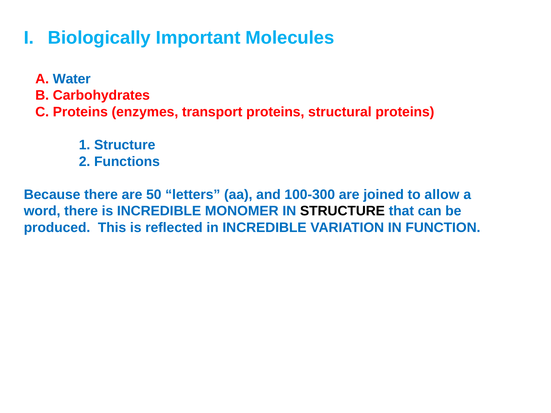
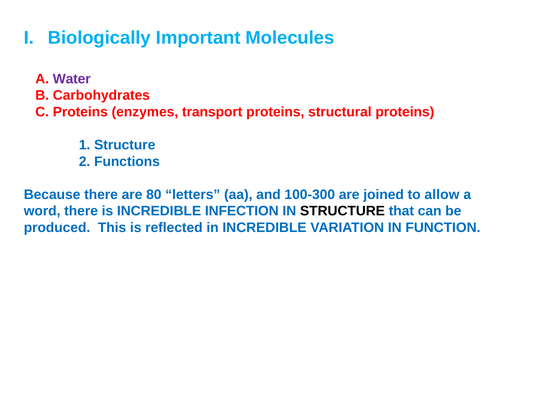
Water colour: blue -> purple
50: 50 -> 80
MONOMER: MONOMER -> INFECTION
